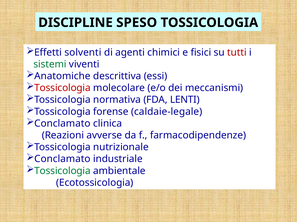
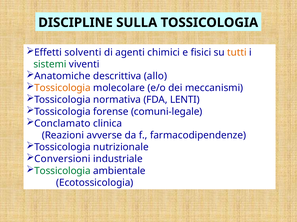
SPESO: SPESO -> SULLA
tutti colour: red -> orange
essi: essi -> allo
Tossicologia at (62, 88) colour: red -> orange
caldaie-legale: caldaie-legale -> comuni-legale
Conclamato at (62, 159): Conclamato -> Conversioni
